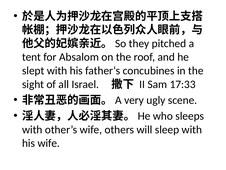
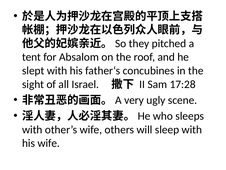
17:33: 17:33 -> 17:28
